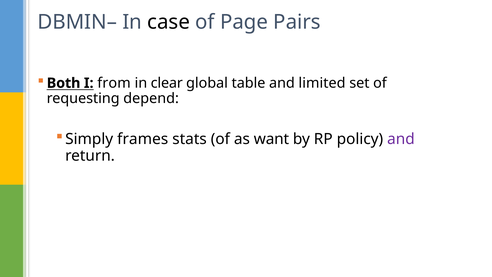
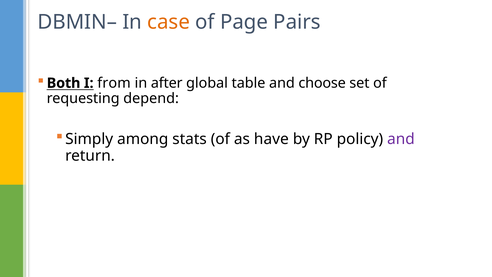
case colour: black -> orange
clear: clear -> after
limited: limited -> choose
frames: frames -> among
want: want -> have
